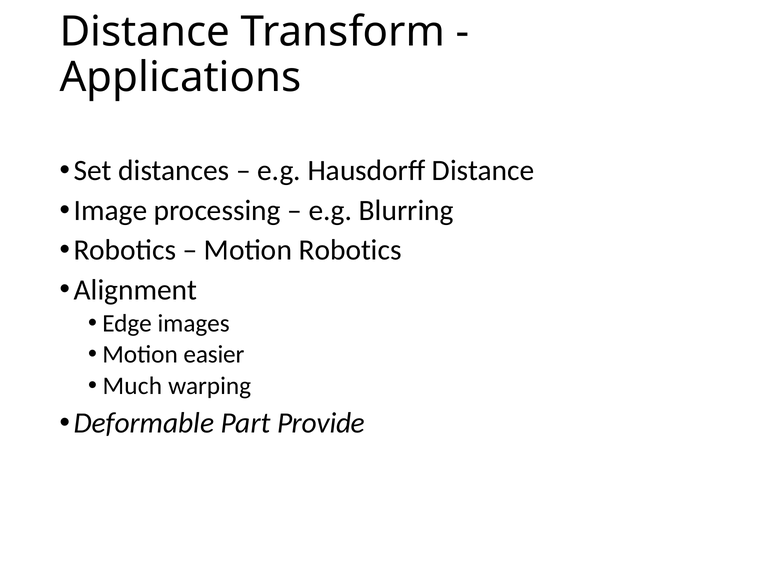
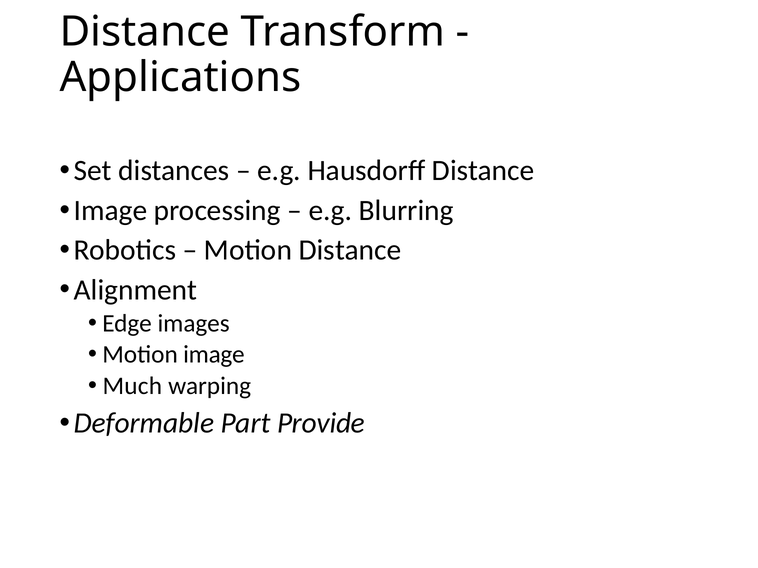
Motion Robotics: Robotics -> Distance
Motion easier: easier -> image
